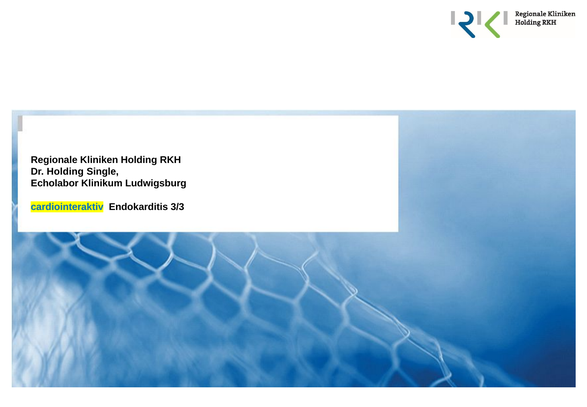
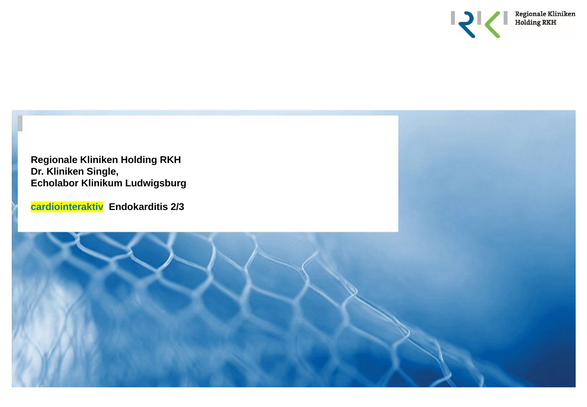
Dr Holding: Holding -> Kliniken
3/3: 3/3 -> 2/3
